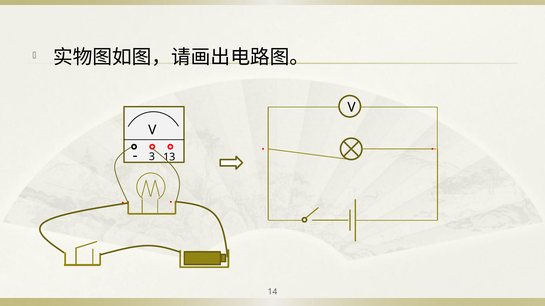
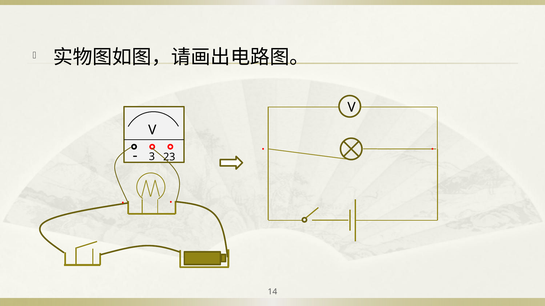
13: 13 -> 23
